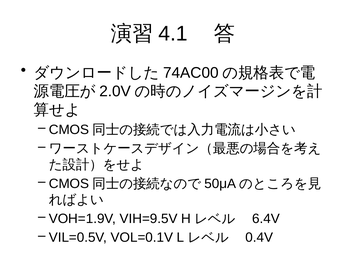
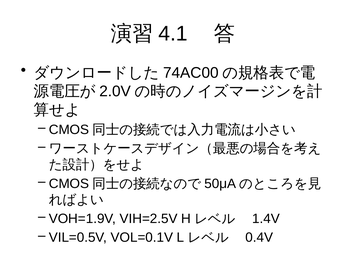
VIH=9.5V: VIH=9.5V -> VIH=2.5V
6.4V: 6.4V -> 1.4V
